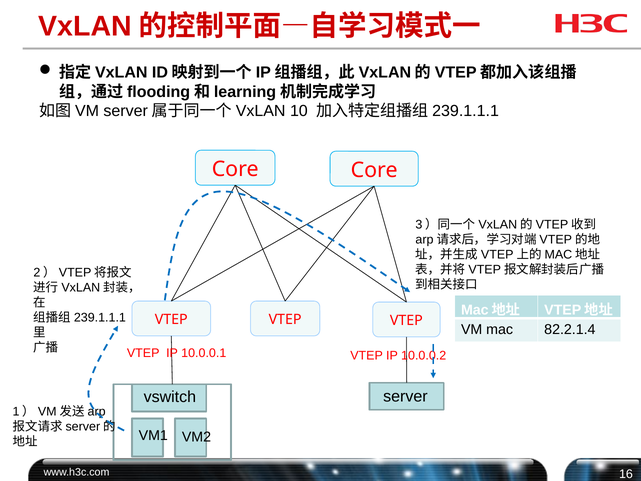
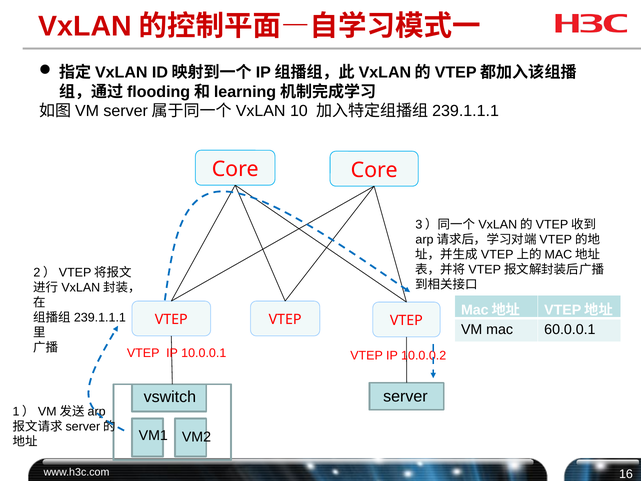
82.2.1.4: 82.2.1.4 -> 60.0.0.1
